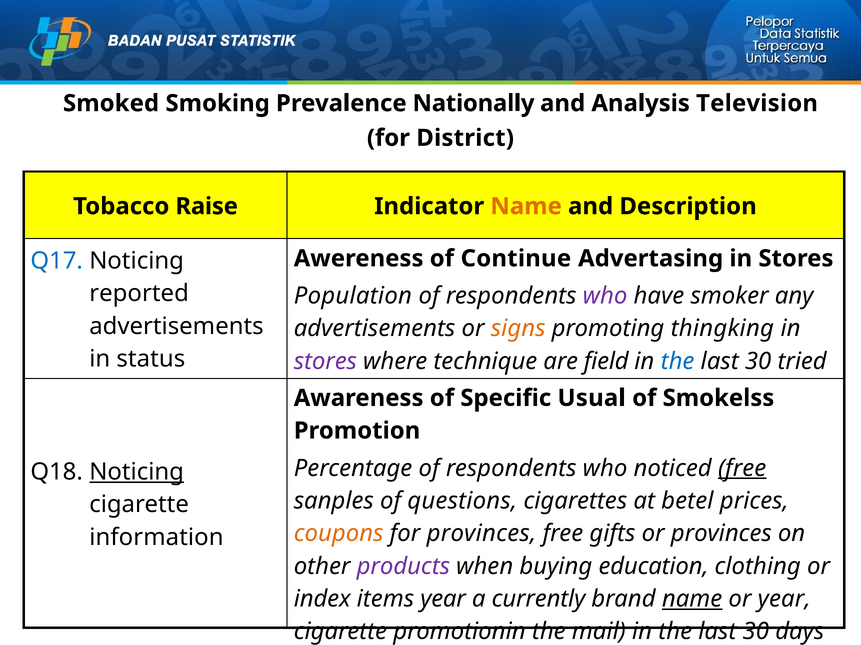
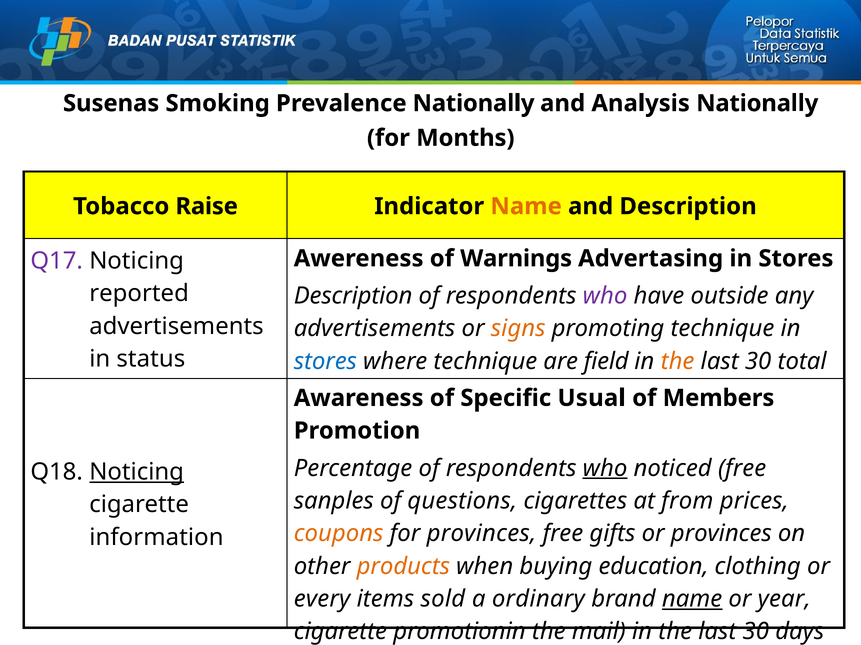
Smoked: Smoked -> Susenas
Analysis Television: Television -> Nationally
District: District -> Months
Q17 colour: blue -> purple
Continue: Continue -> Warnings
Population at (353, 296): Population -> Description
smoker: smoker -> outside
promoting thingking: thingking -> technique
stores at (325, 362) colour: purple -> blue
the at (678, 362) colour: blue -> orange
tried: tried -> total
Smokelss: Smokelss -> Members
who at (605, 469) underline: none -> present
free at (742, 469) underline: present -> none
betel: betel -> from
products colour: purple -> orange
index: index -> every
items year: year -> sold
currently: currently -> ordinary
